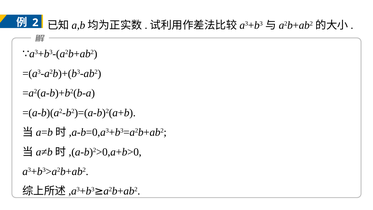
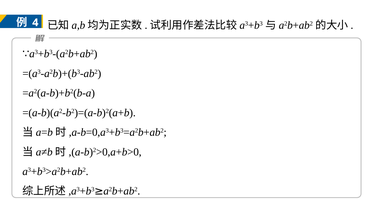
2: 2 -> 4
